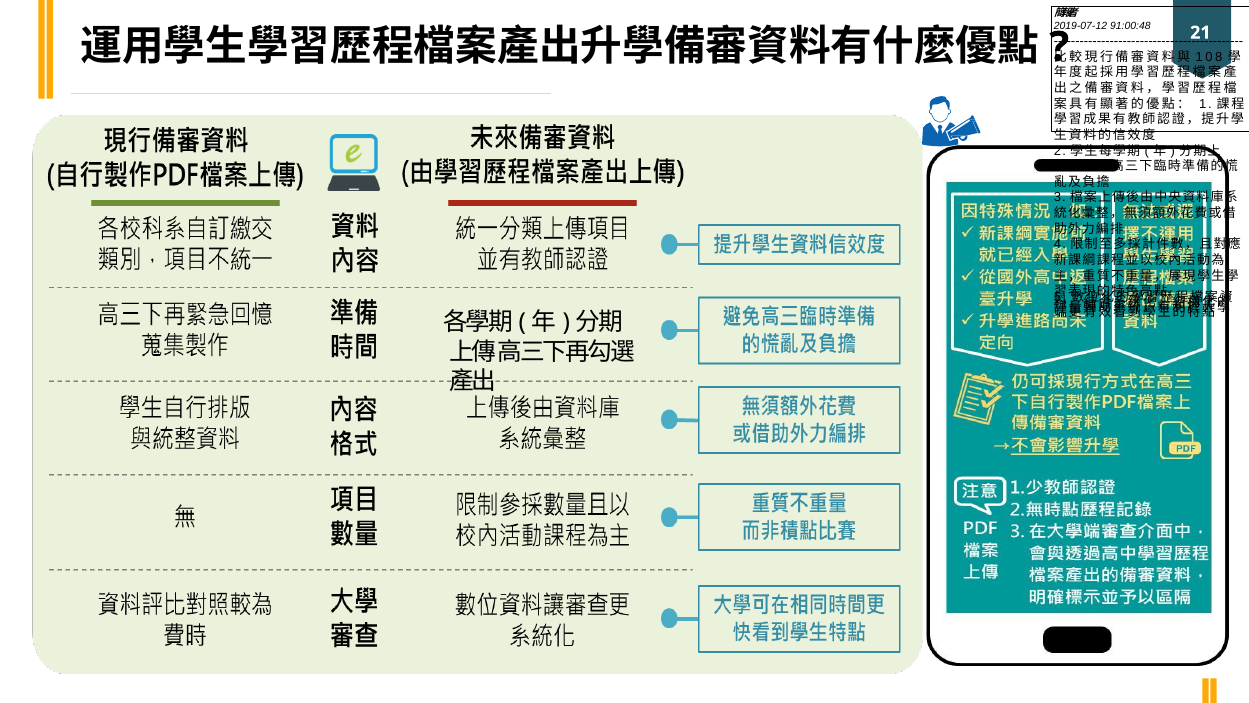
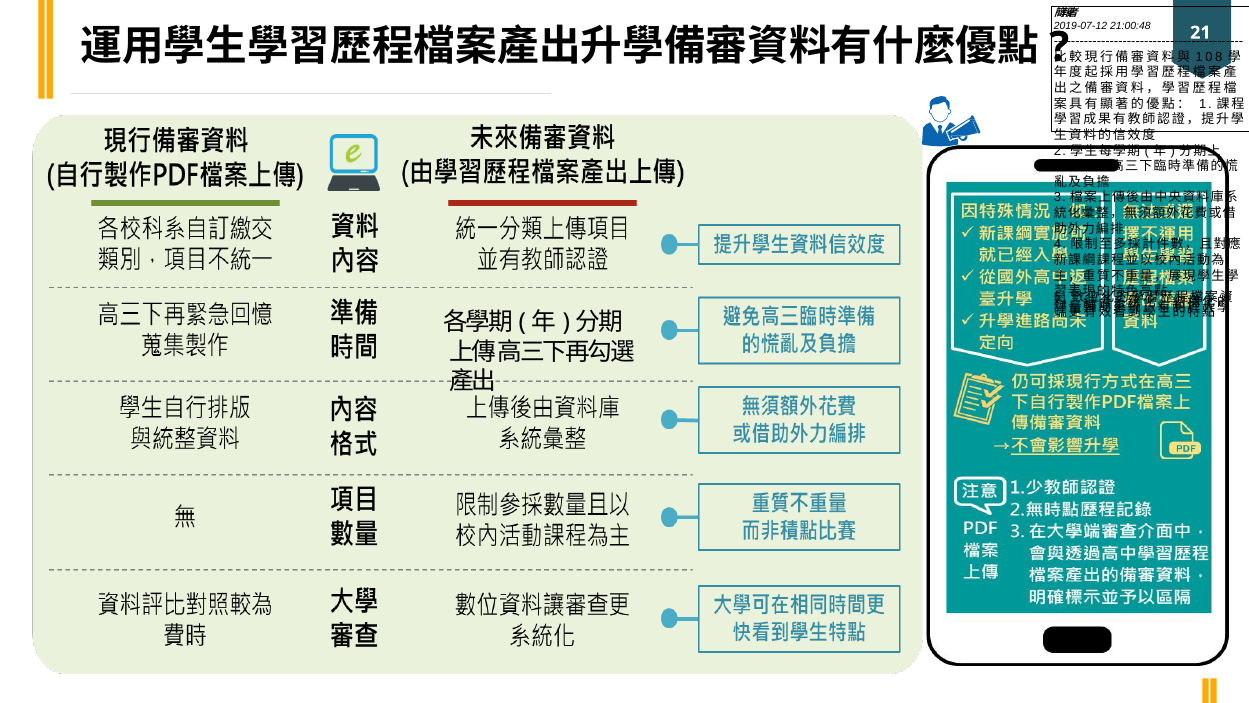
91:00:48: 91:00:48 -> 21:00:48
